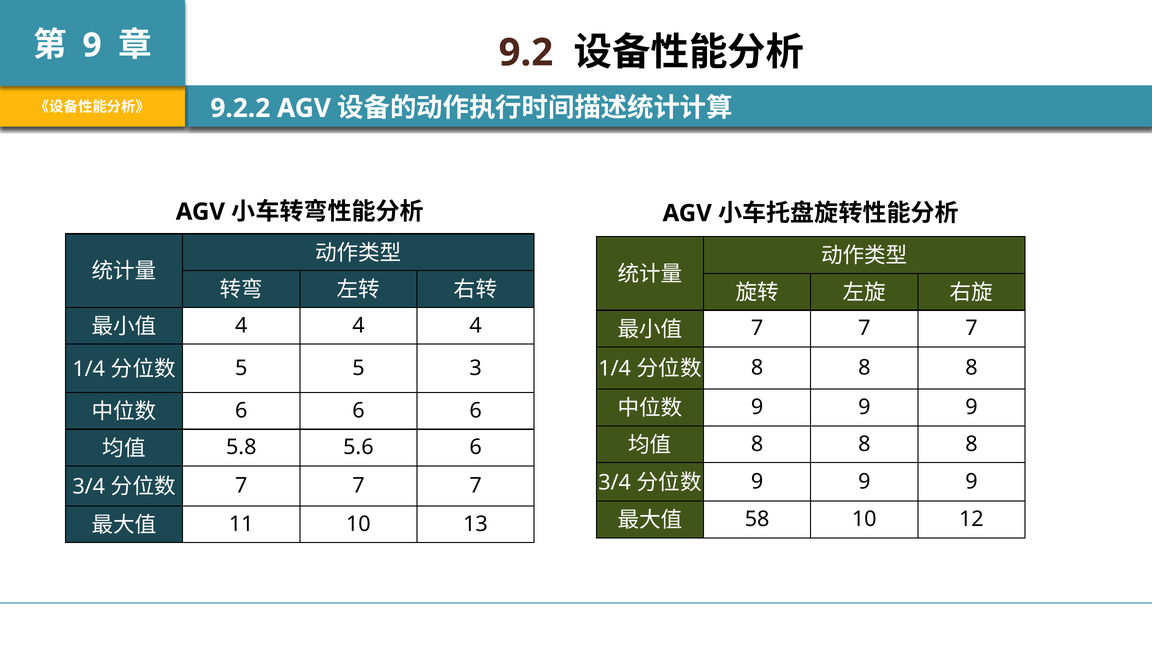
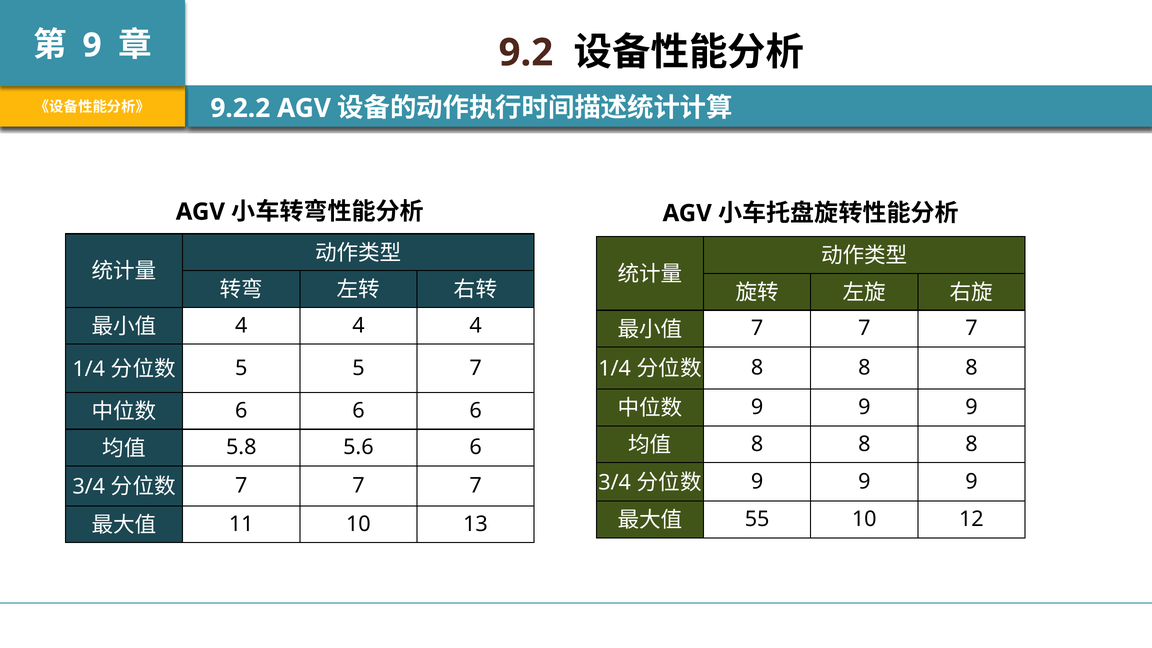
5 3: 3 -> 7
58: 58 -> 55
